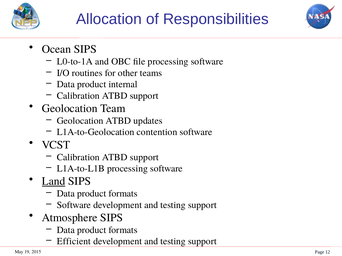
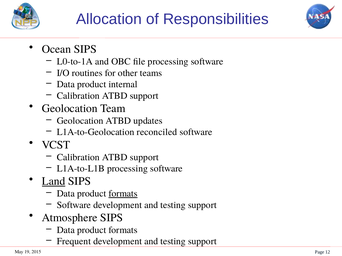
contention: contention -> reconciled
formats at (123, 194) underline: none -> present
Efficient: Efficient -> Frequent
